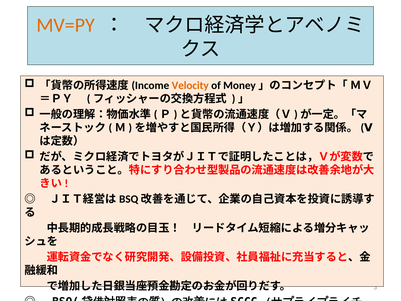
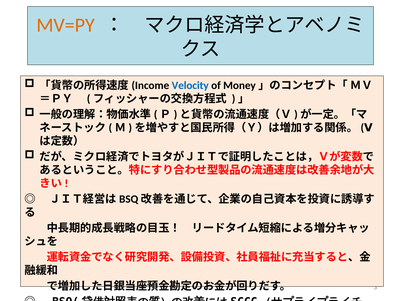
Velocity colour: orange -> blue
